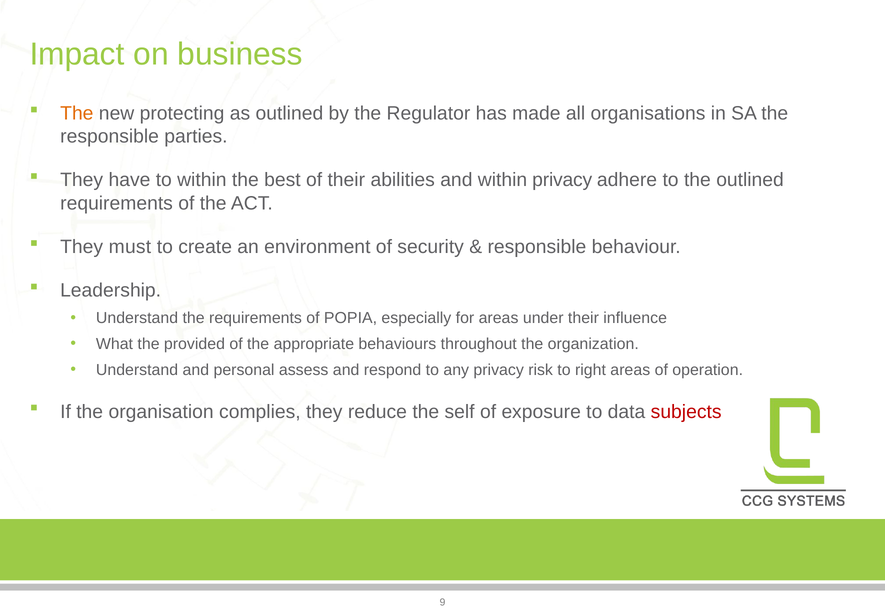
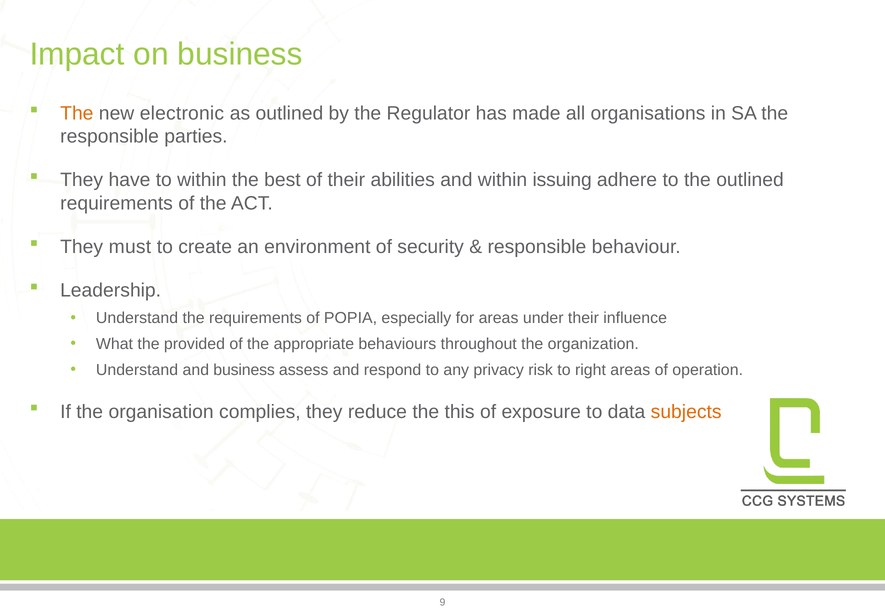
protecting: protecting -> electronic
within privacy: privacy -> issuing
and personal: personal -> business
self: self -> this
subjects colour: red -> orange
